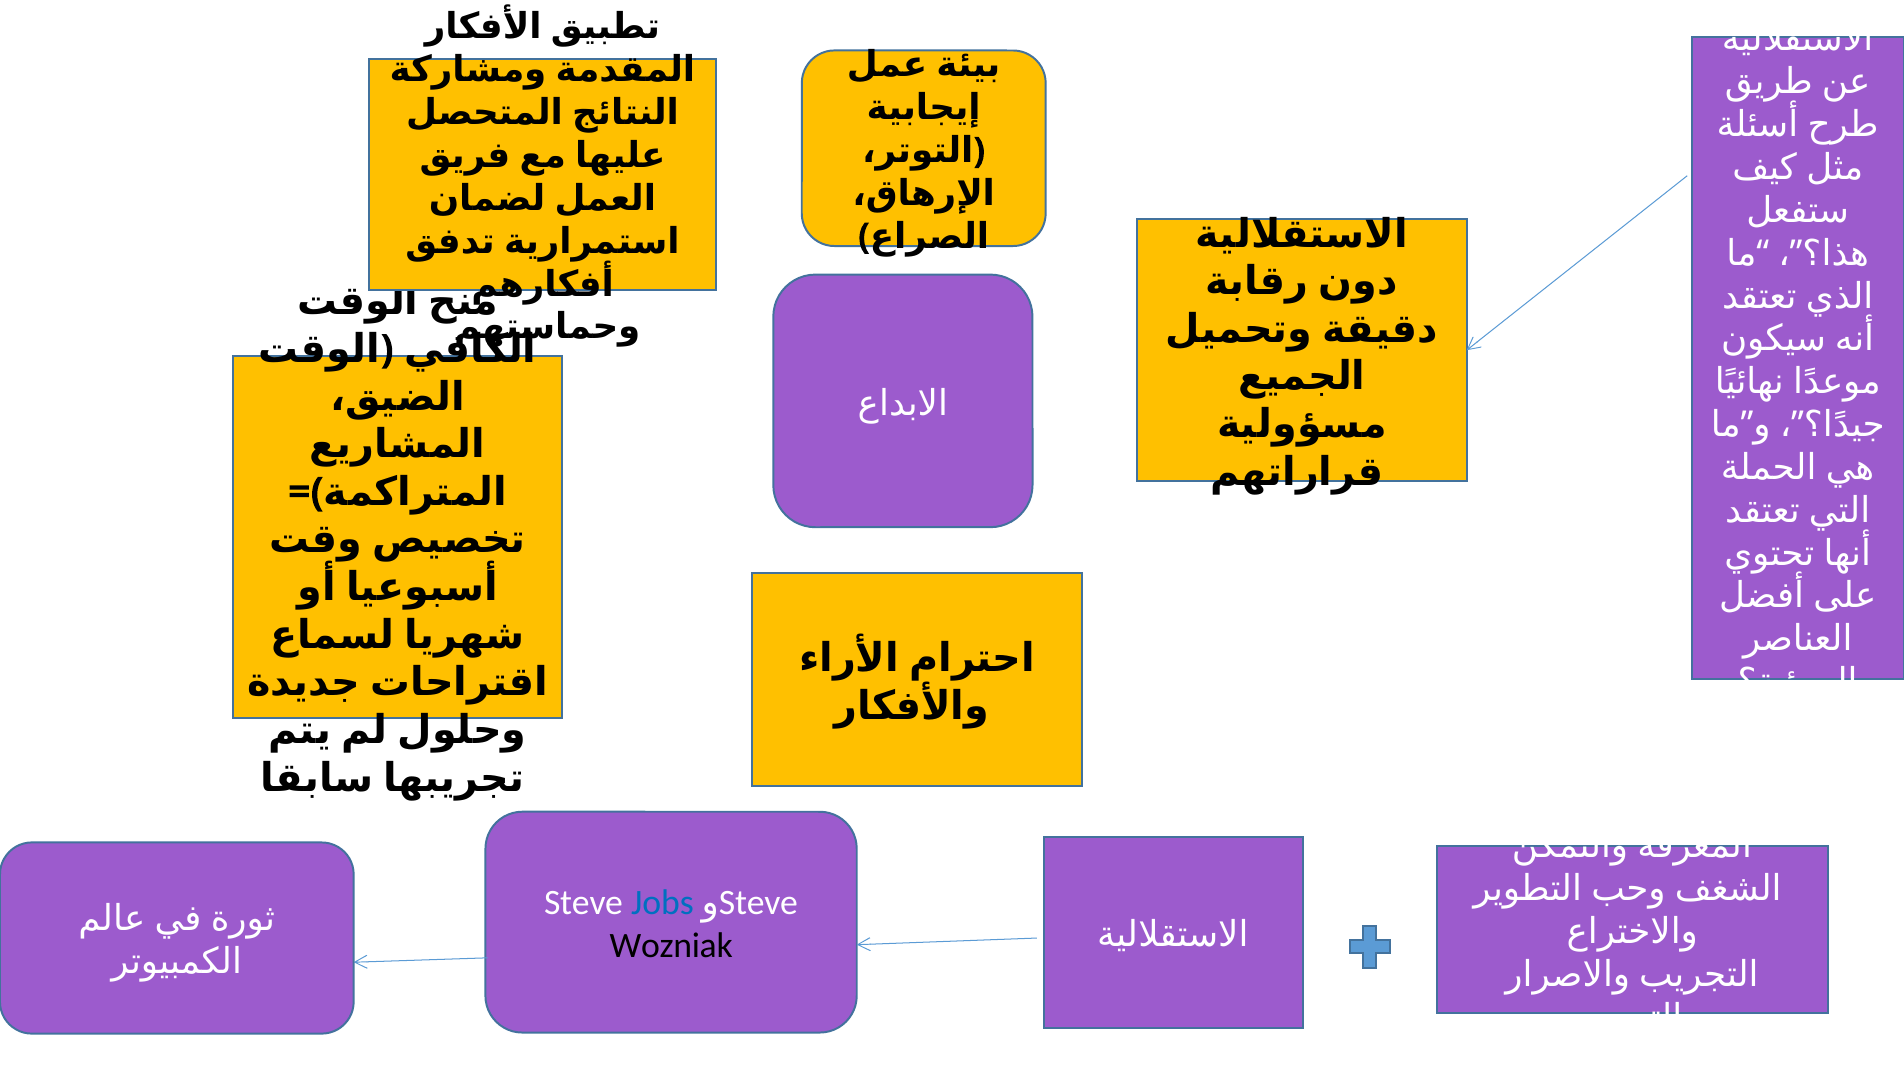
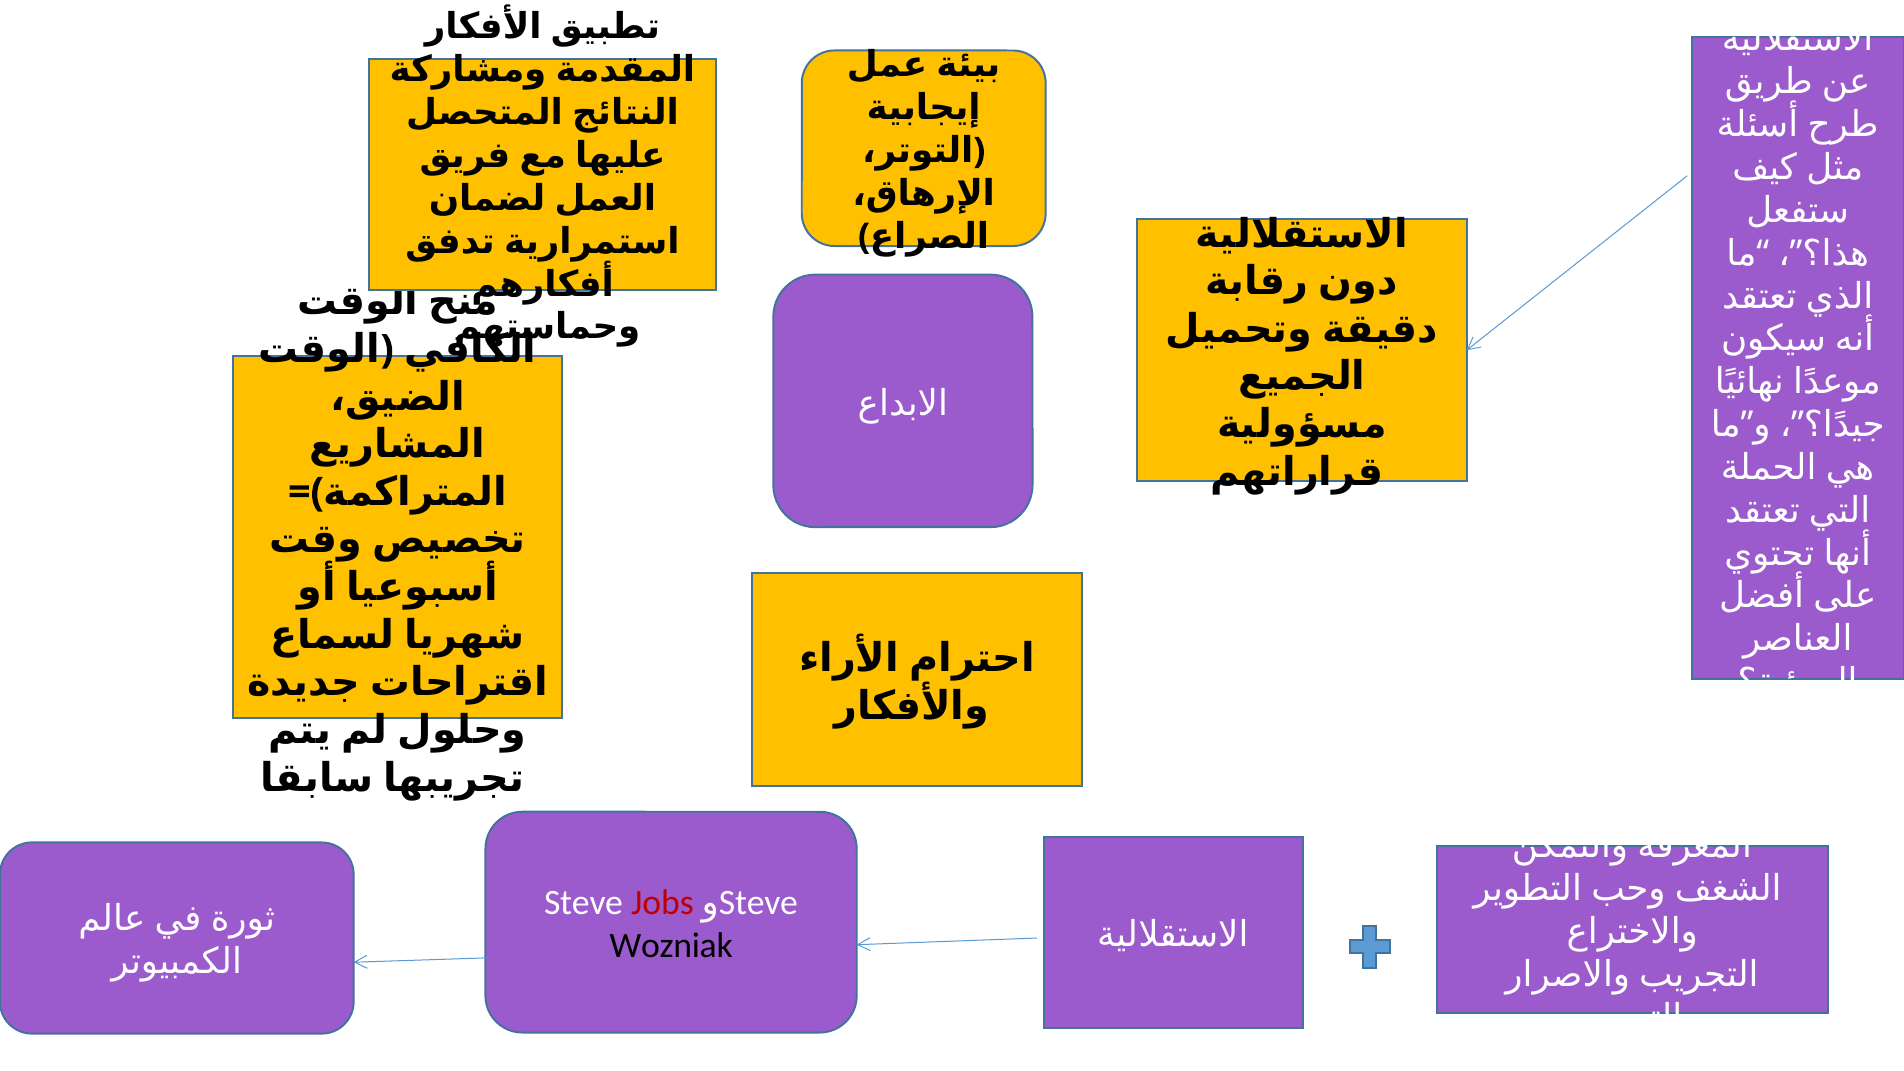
Jobs colour: blue -> red
